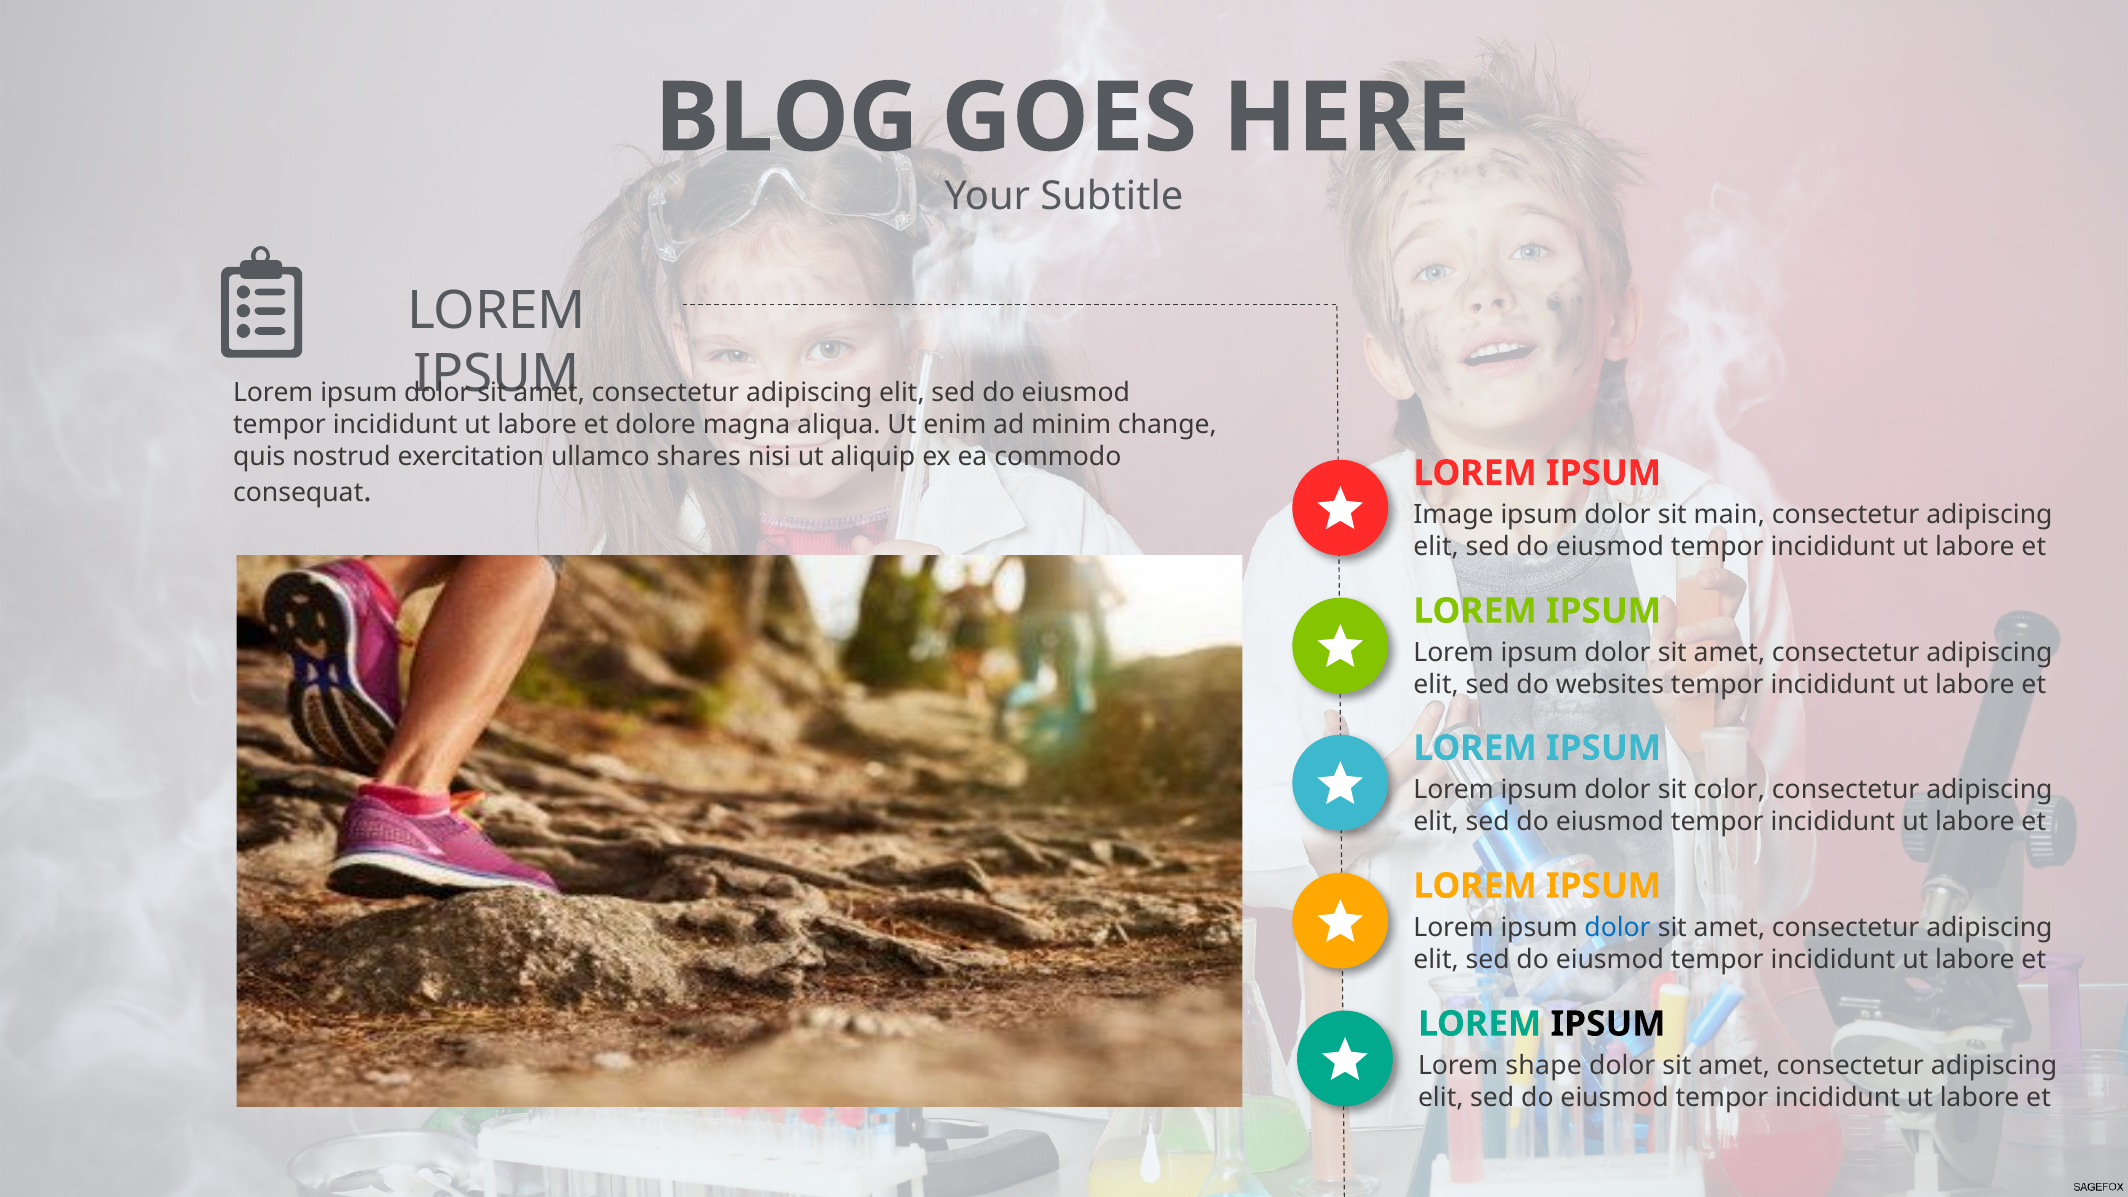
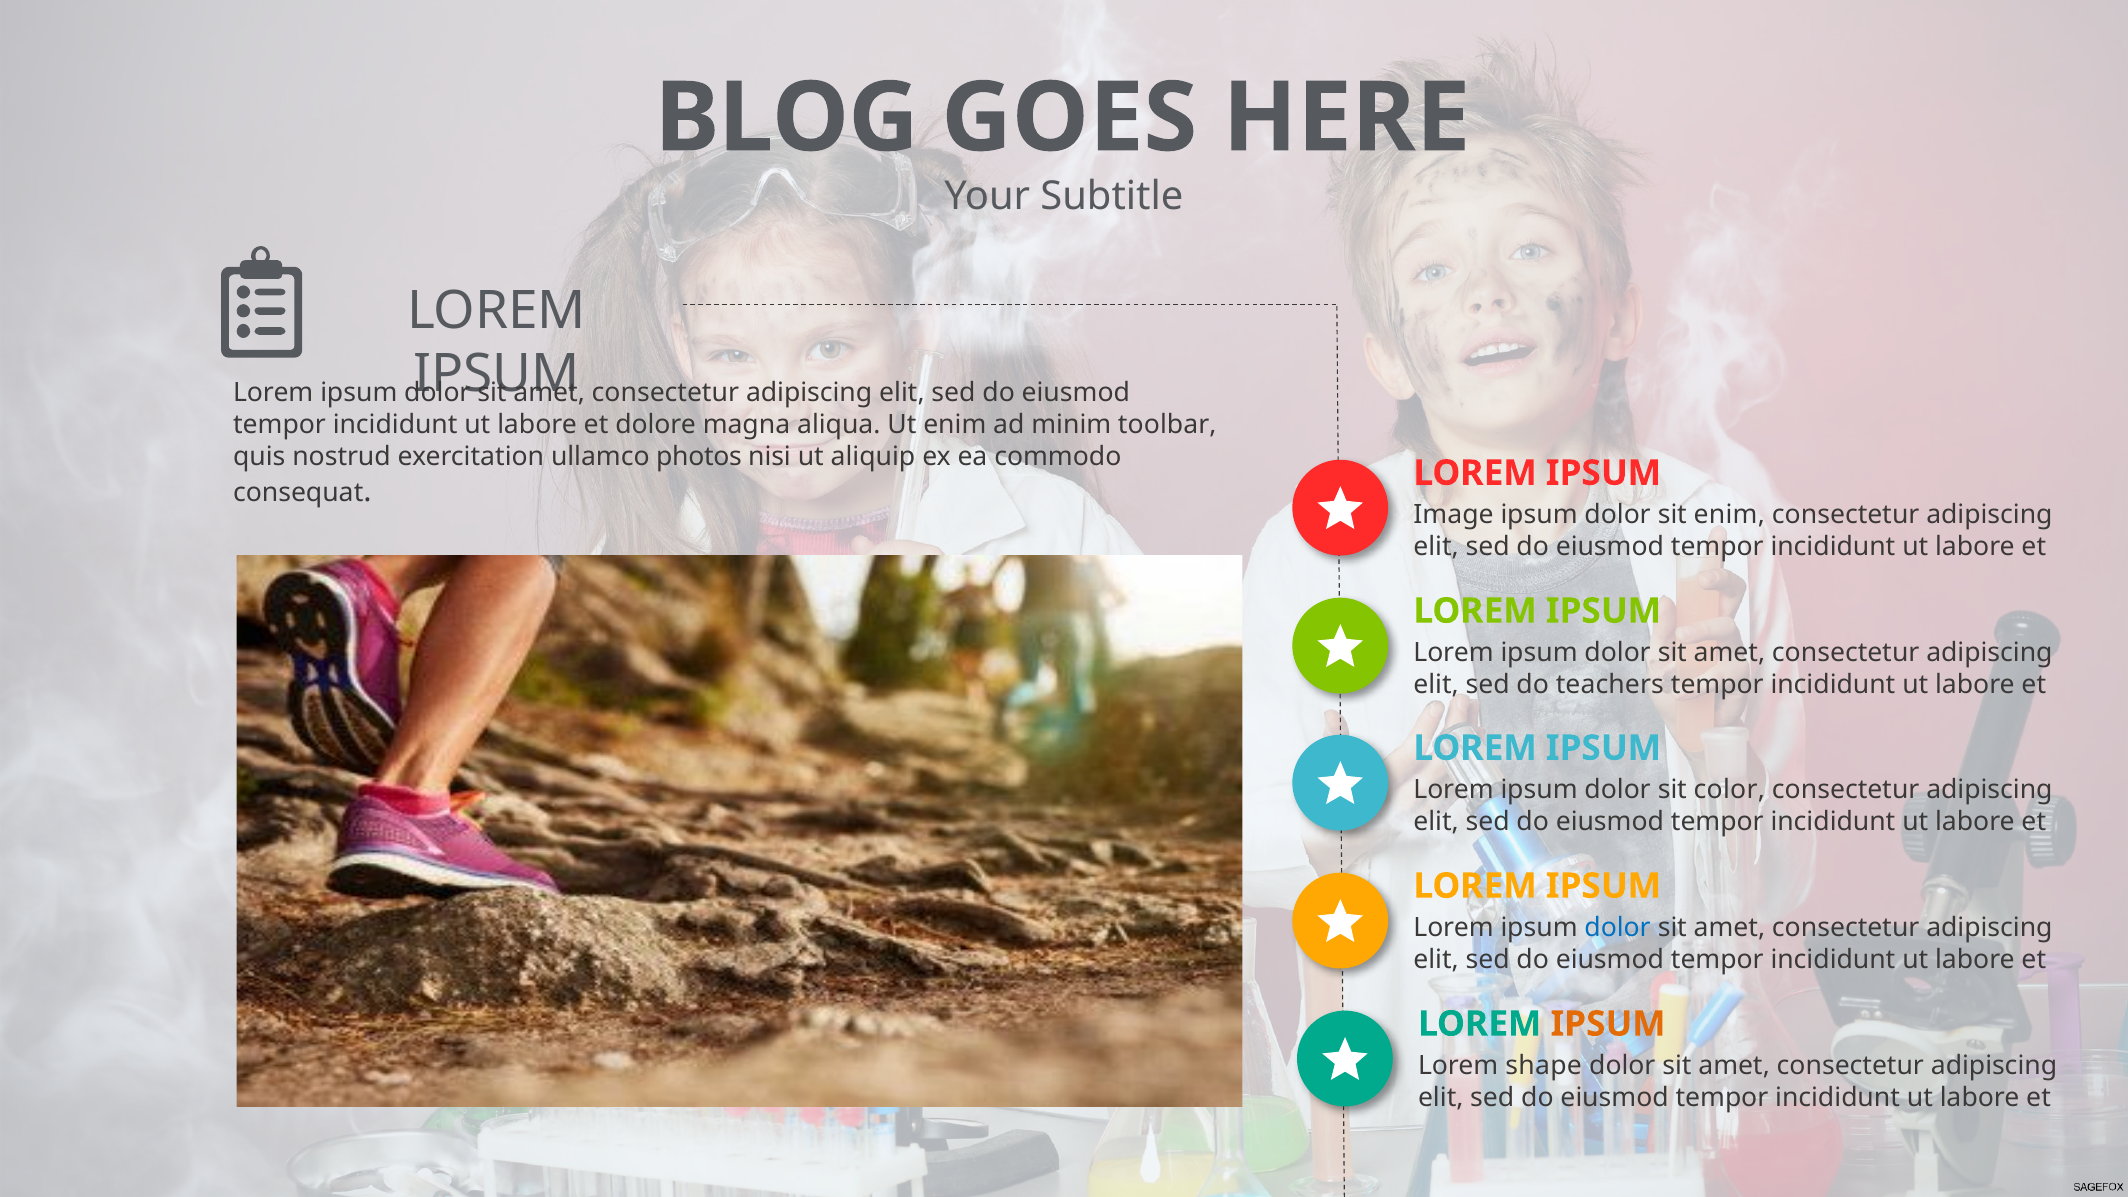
change: change -> toolbar
shares: shares -> photos
sit main: main -> enim
websites: websites -> teachers
IPSUM at (1608, 1024) colour: black -> orange
